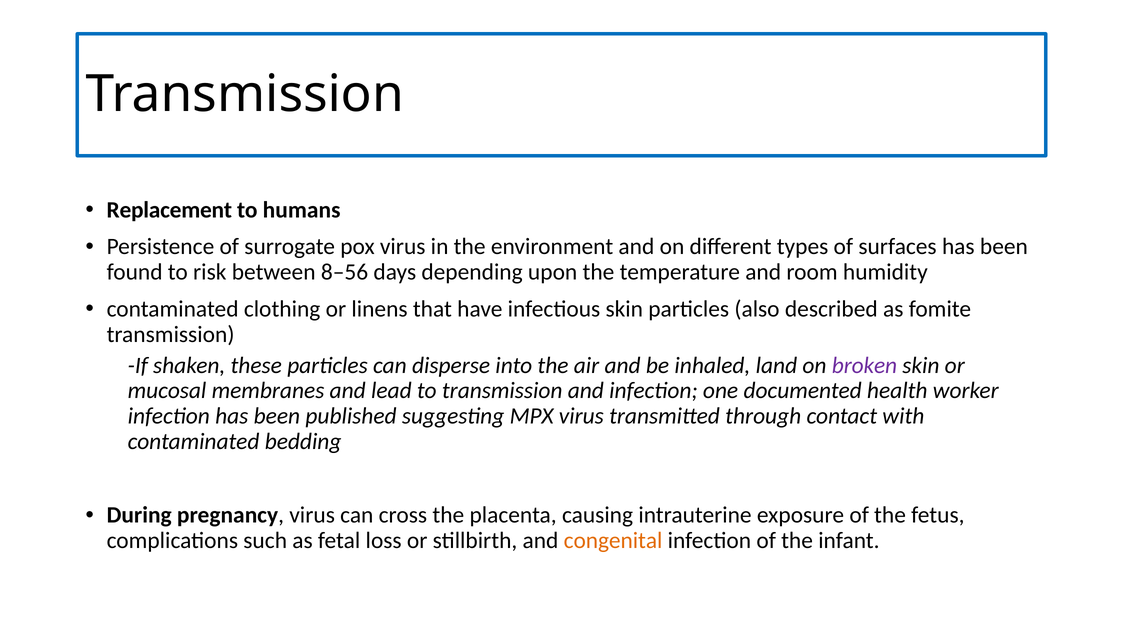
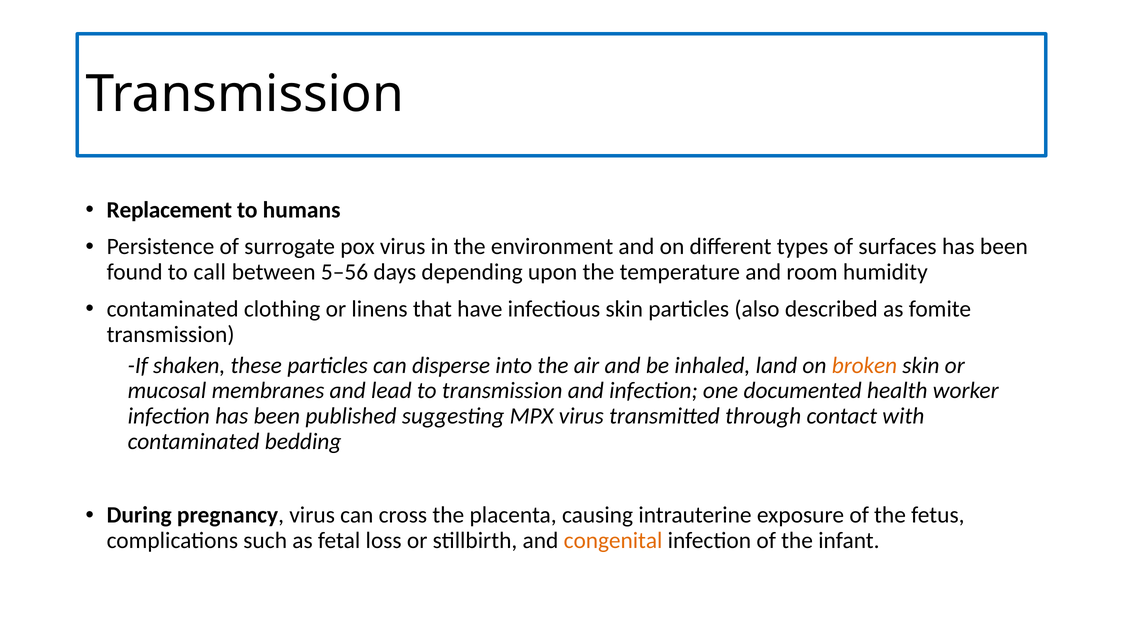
risk: risk -> call
8–56: 8–56 -> 5–56
broken colour: purple -> orange
